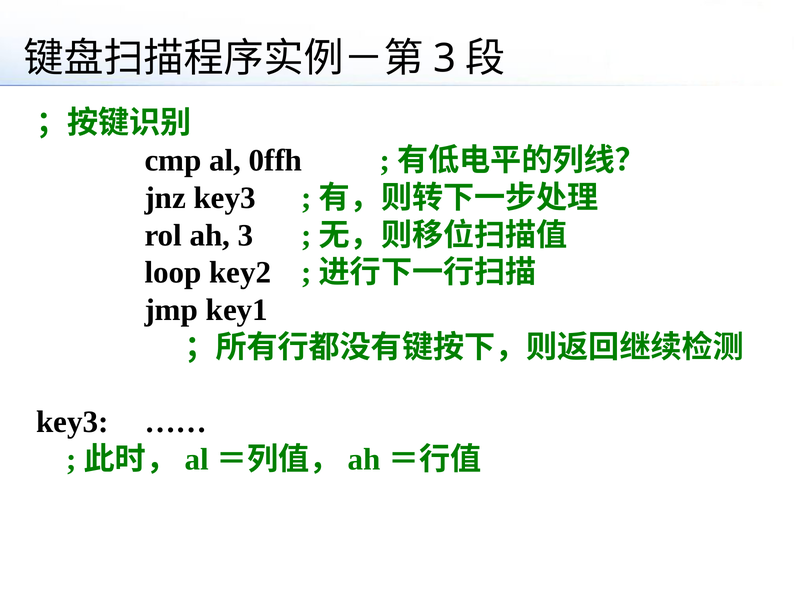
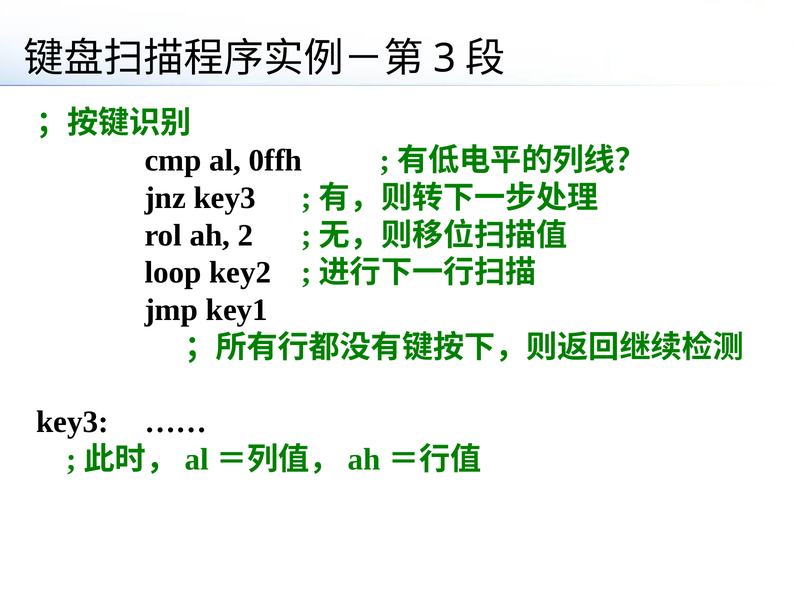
ah 3: 3 -> 2
